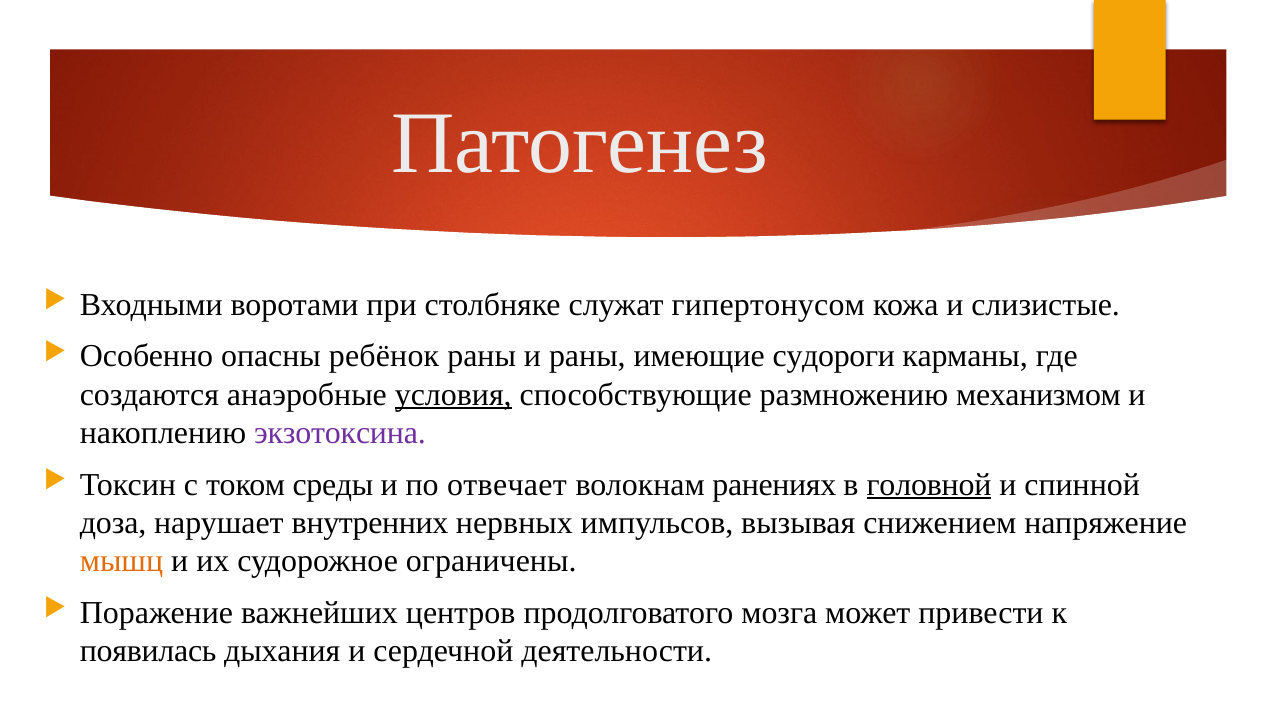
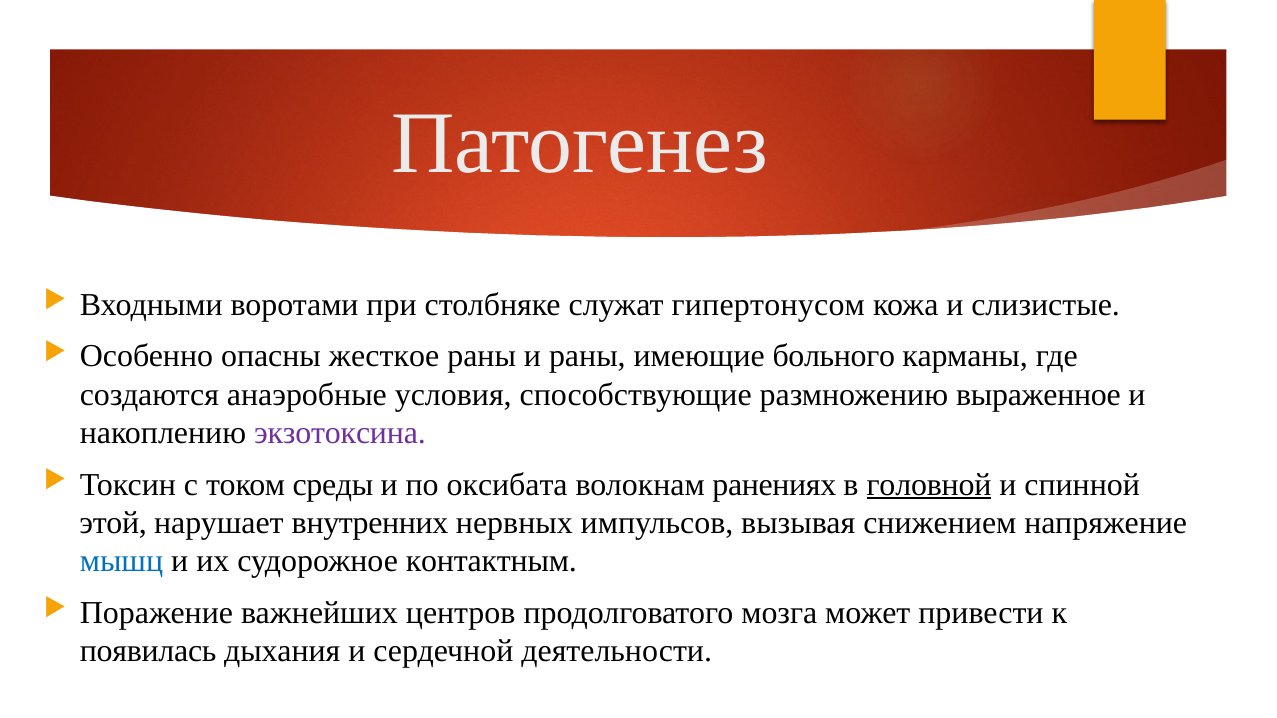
ребёнок: ребёнок -> жесткое
судороги: судороги -> больного
условия underline: present -> none
механизмом: механизмом -> выраженное
отвечает: отвечает -> оксибата
доза: доза -> этой
мышц colour: orange -> blue
ограничены: ограничены -> контактным
